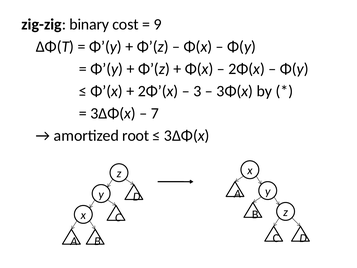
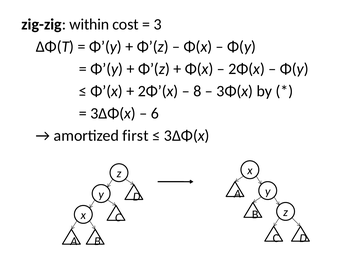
binary: binary -> within
9: 9 -> 3
3: 3 -> 8
7: 7 -> 6
root: root -> first
